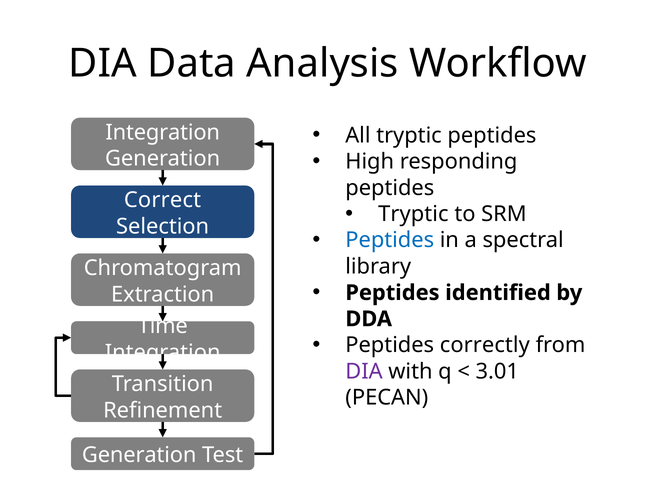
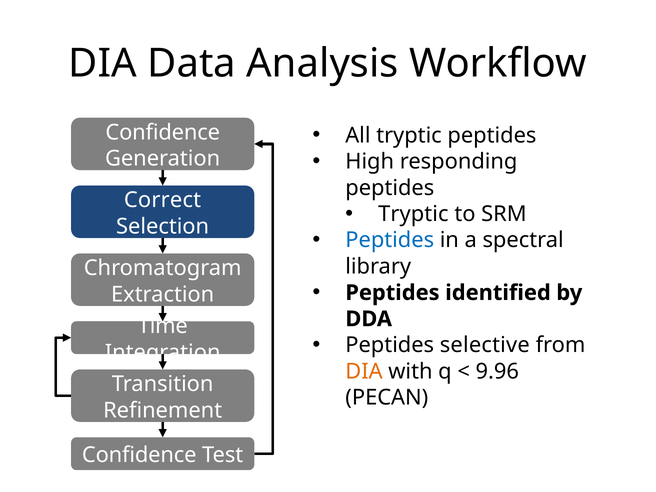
Integration at (163, 132): Integration -> Confidence
correctly: correctly -> selective
DIA at (364, 371) colour: purple -> orange
3.01: 3.01 -> 9.96
Generation at (139, 455): Generation -> Confidence
